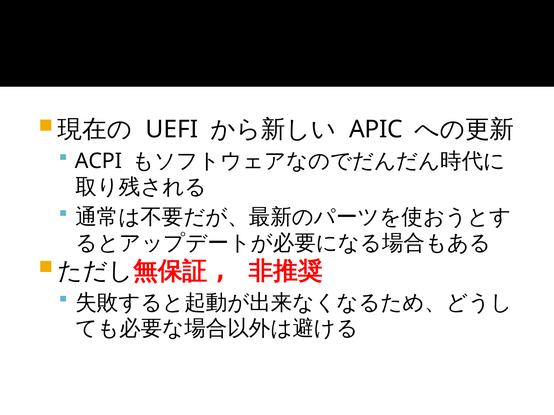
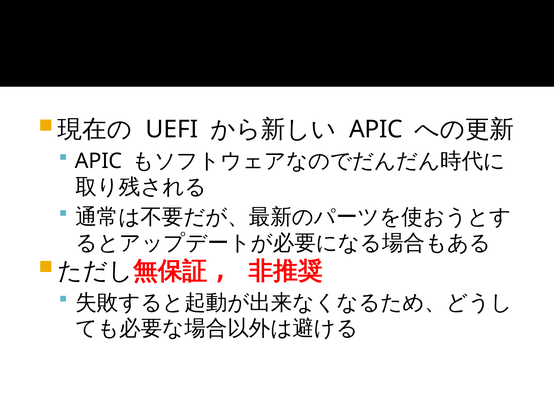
ACPI at (99, 161): ACPI -> APIC
